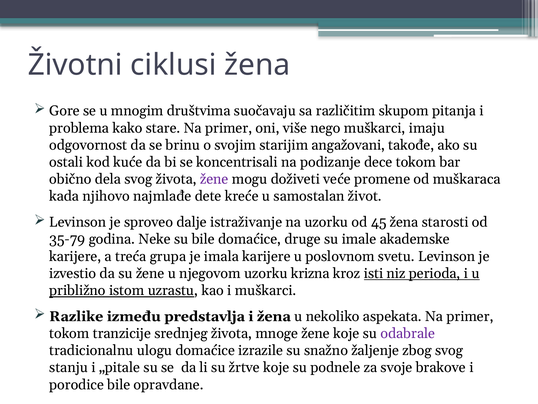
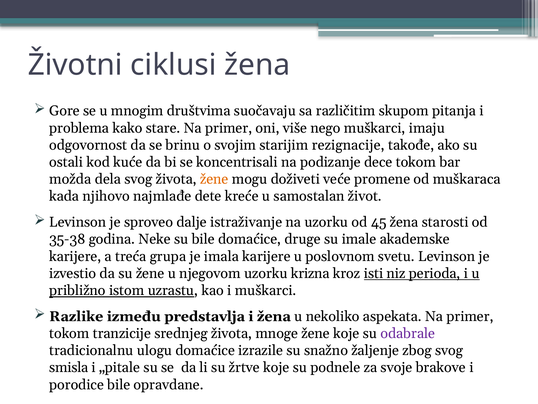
angažovani: angažovani -> rezignacije
obično: obično -> možda
žene at (214, 179) colour: purple -> orange
35-79: 35-79 -> 35-38
stanju: stanju -> smisla
